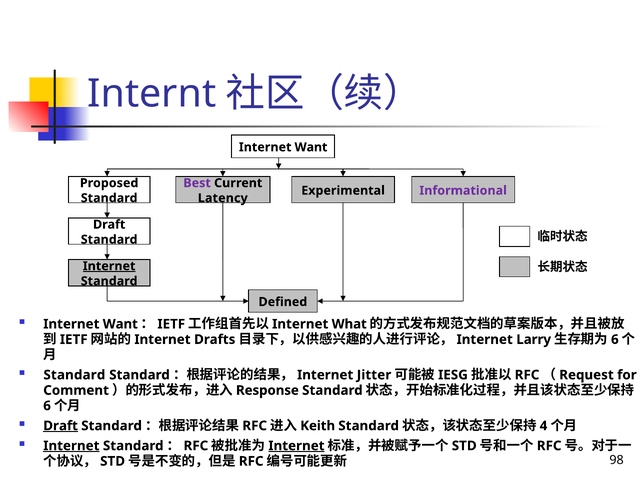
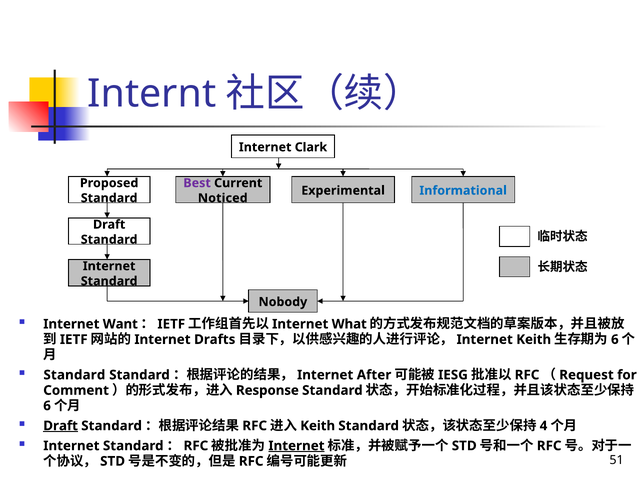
Want at (311, 147): Want -> Clark
Informational colour: purple -> blue
Latency: Latency -> Noticed
Internet at (109, 266) underline: present -> none
Defined: Defined -> Nobody
Internet Larry: Larry -> Keith
Jitter: Jitter -> After
Internet at (71, 446) underline: present -> none
98: 98 -> 51
